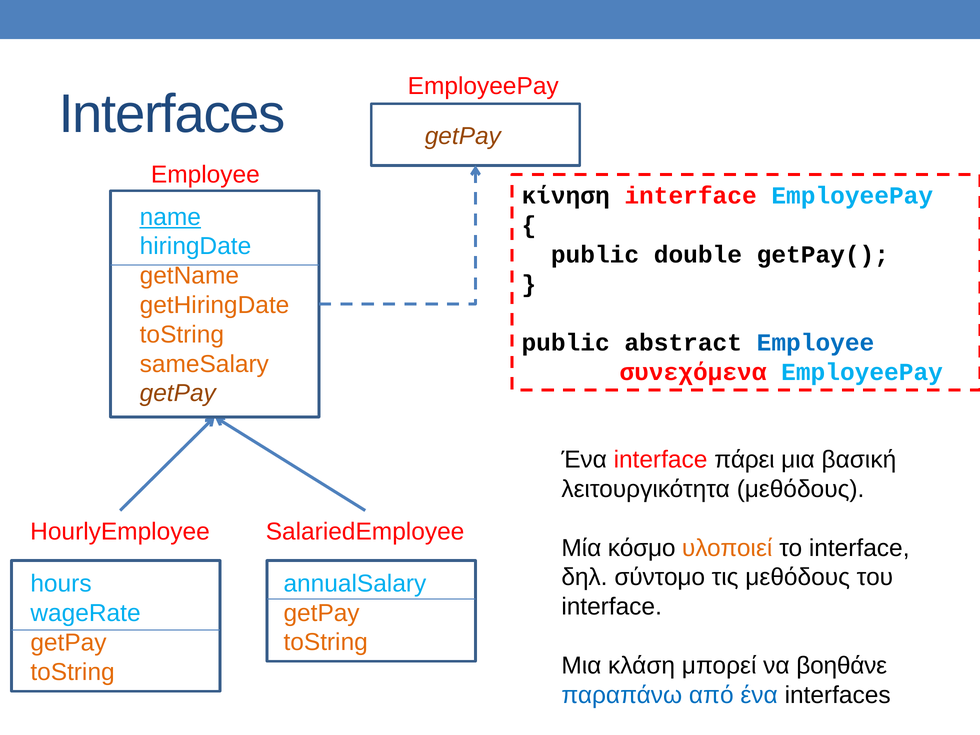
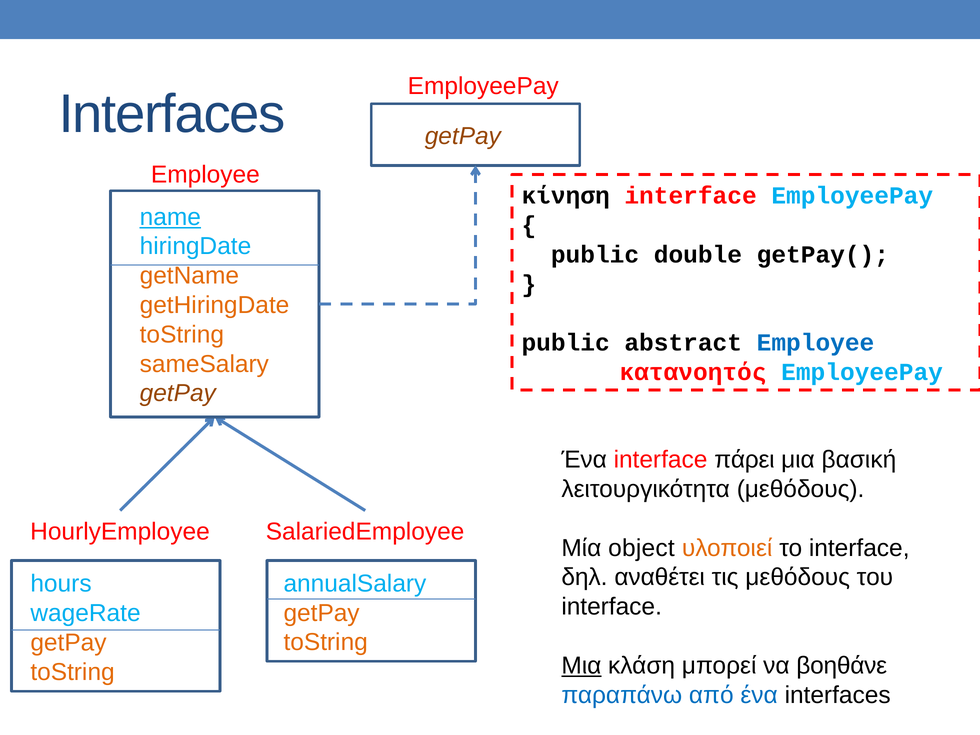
συνεχόμενα: συνεχόμενα -> κατανοητός
κόσμο: κόσμο -> object
σύντομο: σύντομο -> αναθέτει
Μια at (581, 666) underline: none -> present
